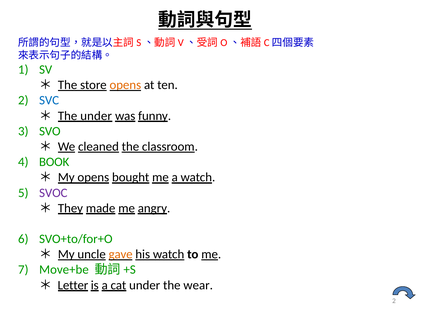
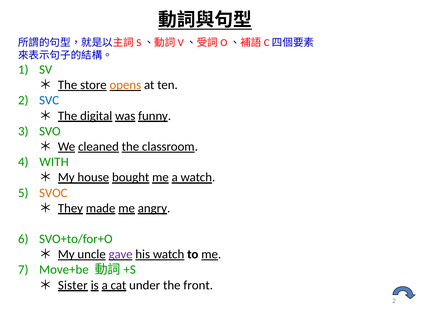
The under: under -> digital
BOOK: BOOK -> WITH
My opens: opens -> house
SVOC colour: purple -> orange
gave colour: orange -> purple
Letter: Letter -> Sister
wear: wear -> front
